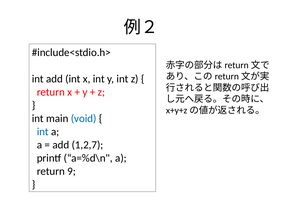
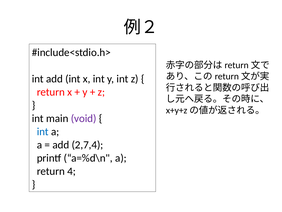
void colour: blue -> purple
1,2,7: 1,2,7 -> 2,7,4
9: 9 -> 4
